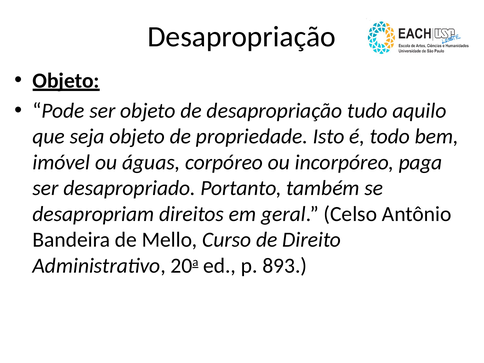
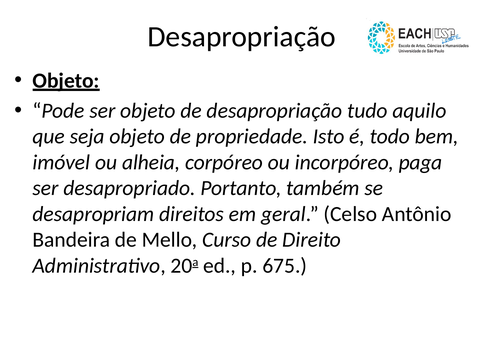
águas: águas -> alheia
893: 893 -> 675
